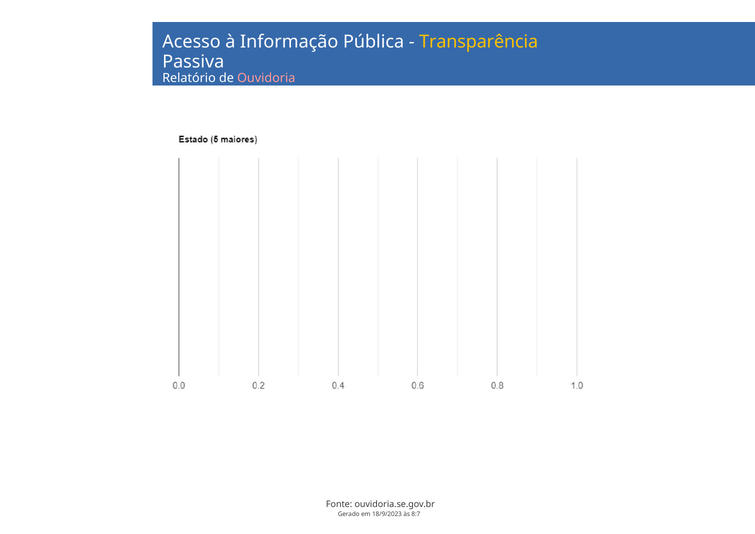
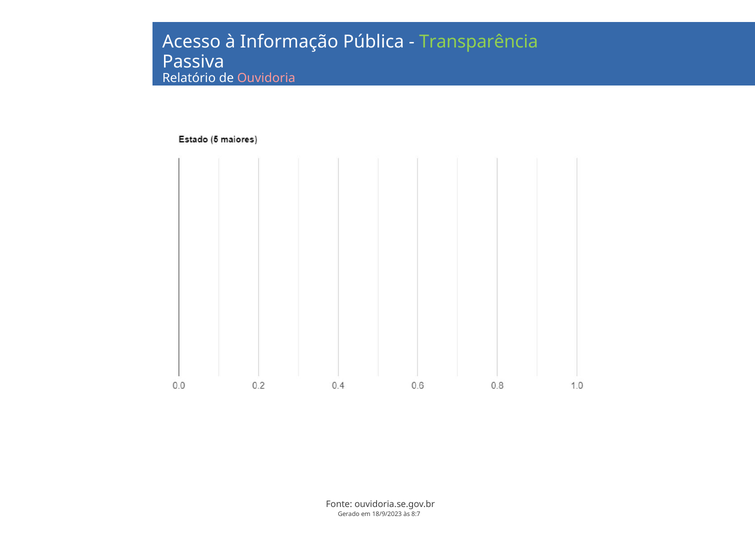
Transparência colour: yellow -> light green
